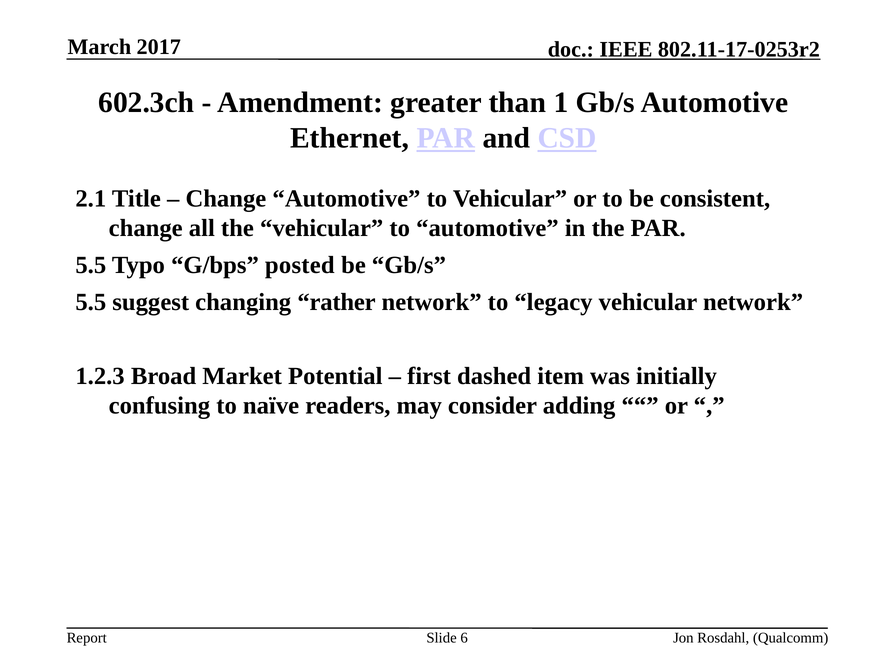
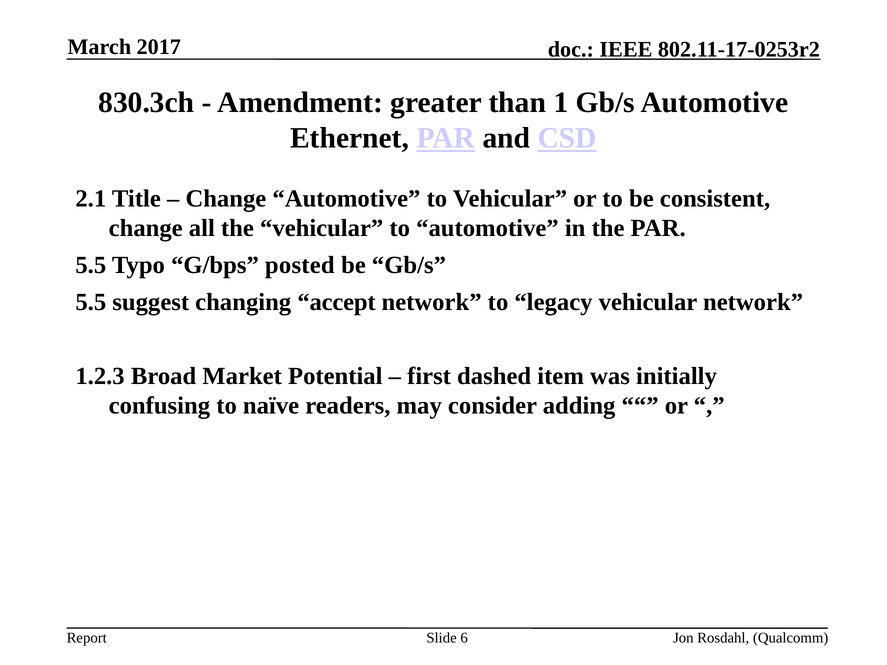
602.3ch: 602.3ch -> 830.3ch
rather: rather -> accept
